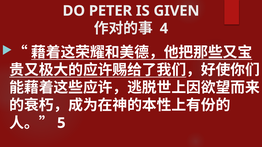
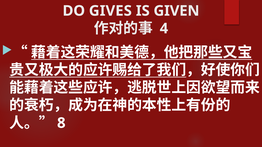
PETER: PETER -> GIVES
5: 5 -> 8
